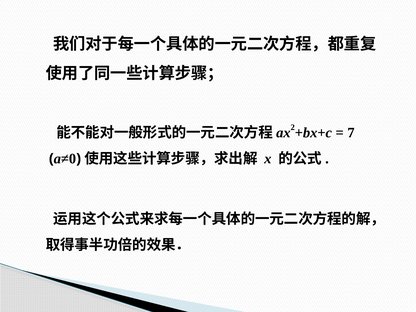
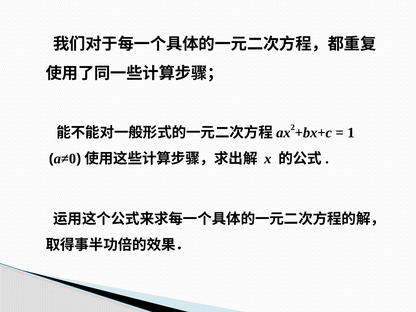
7: 7 -> 1
